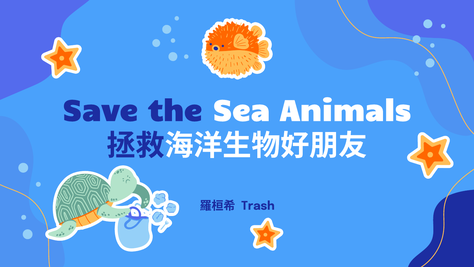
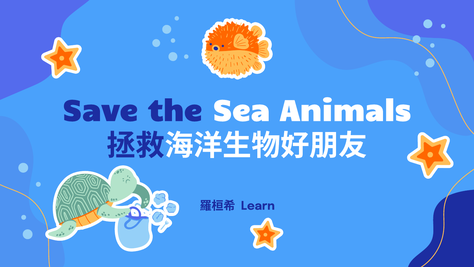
Trash: Trash -> Learn
